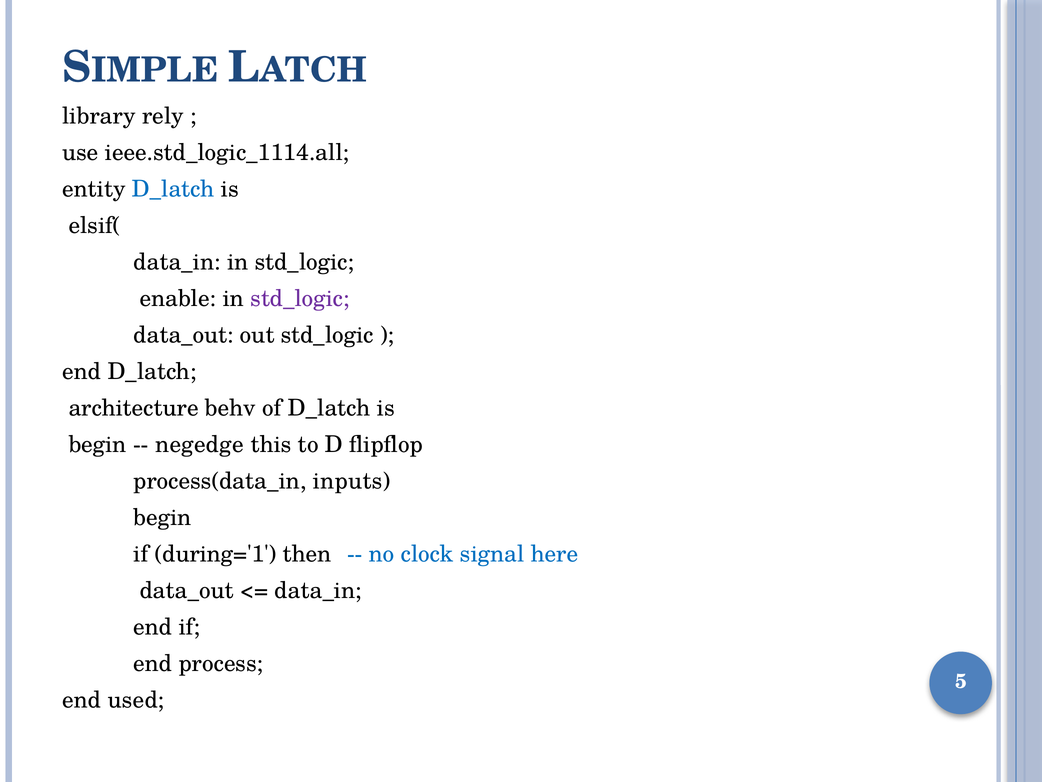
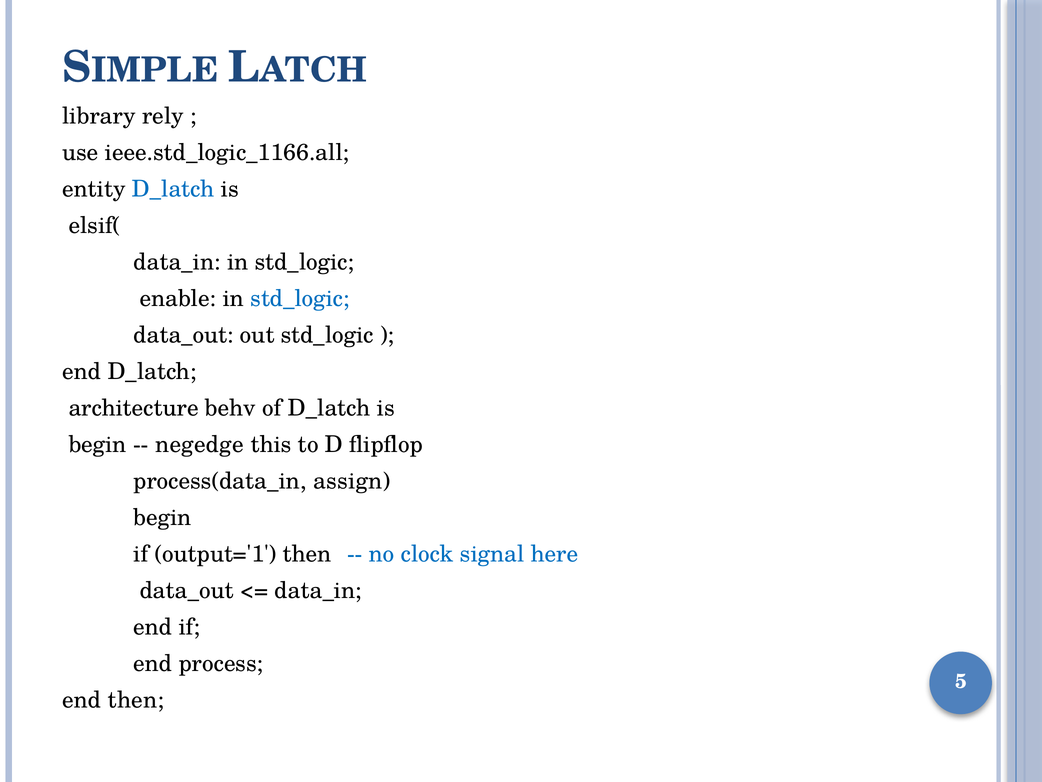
ieee.std_logic_1114.all: ieee.std_logic_1114.all -> ieee.std_logic_1166.all
std_logic at (300, 298) colour: purple -> blue
inputs: inputs -> assign
during='1: during='1 -> output='1
end used: used -> then
